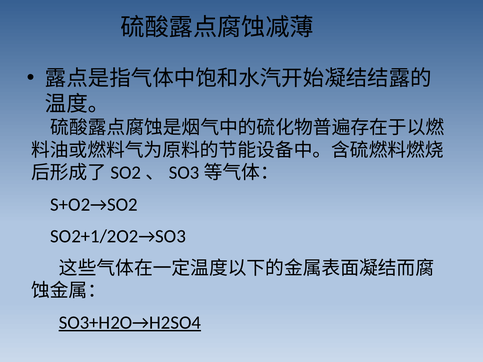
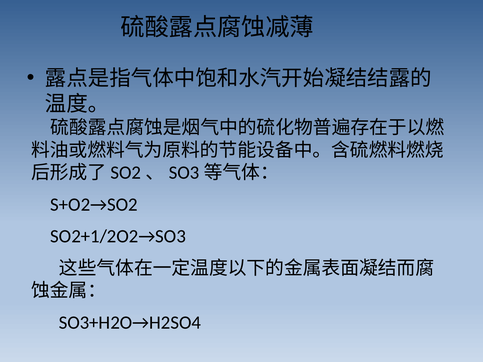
SO3+H2O→H2SO4 underline: present -> none
